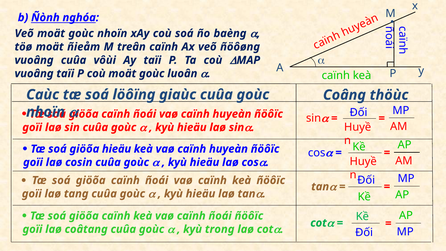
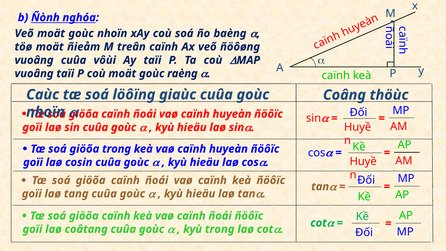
luoân: luoân -> raèng
giöõa hieäu: hieäu -> trong
